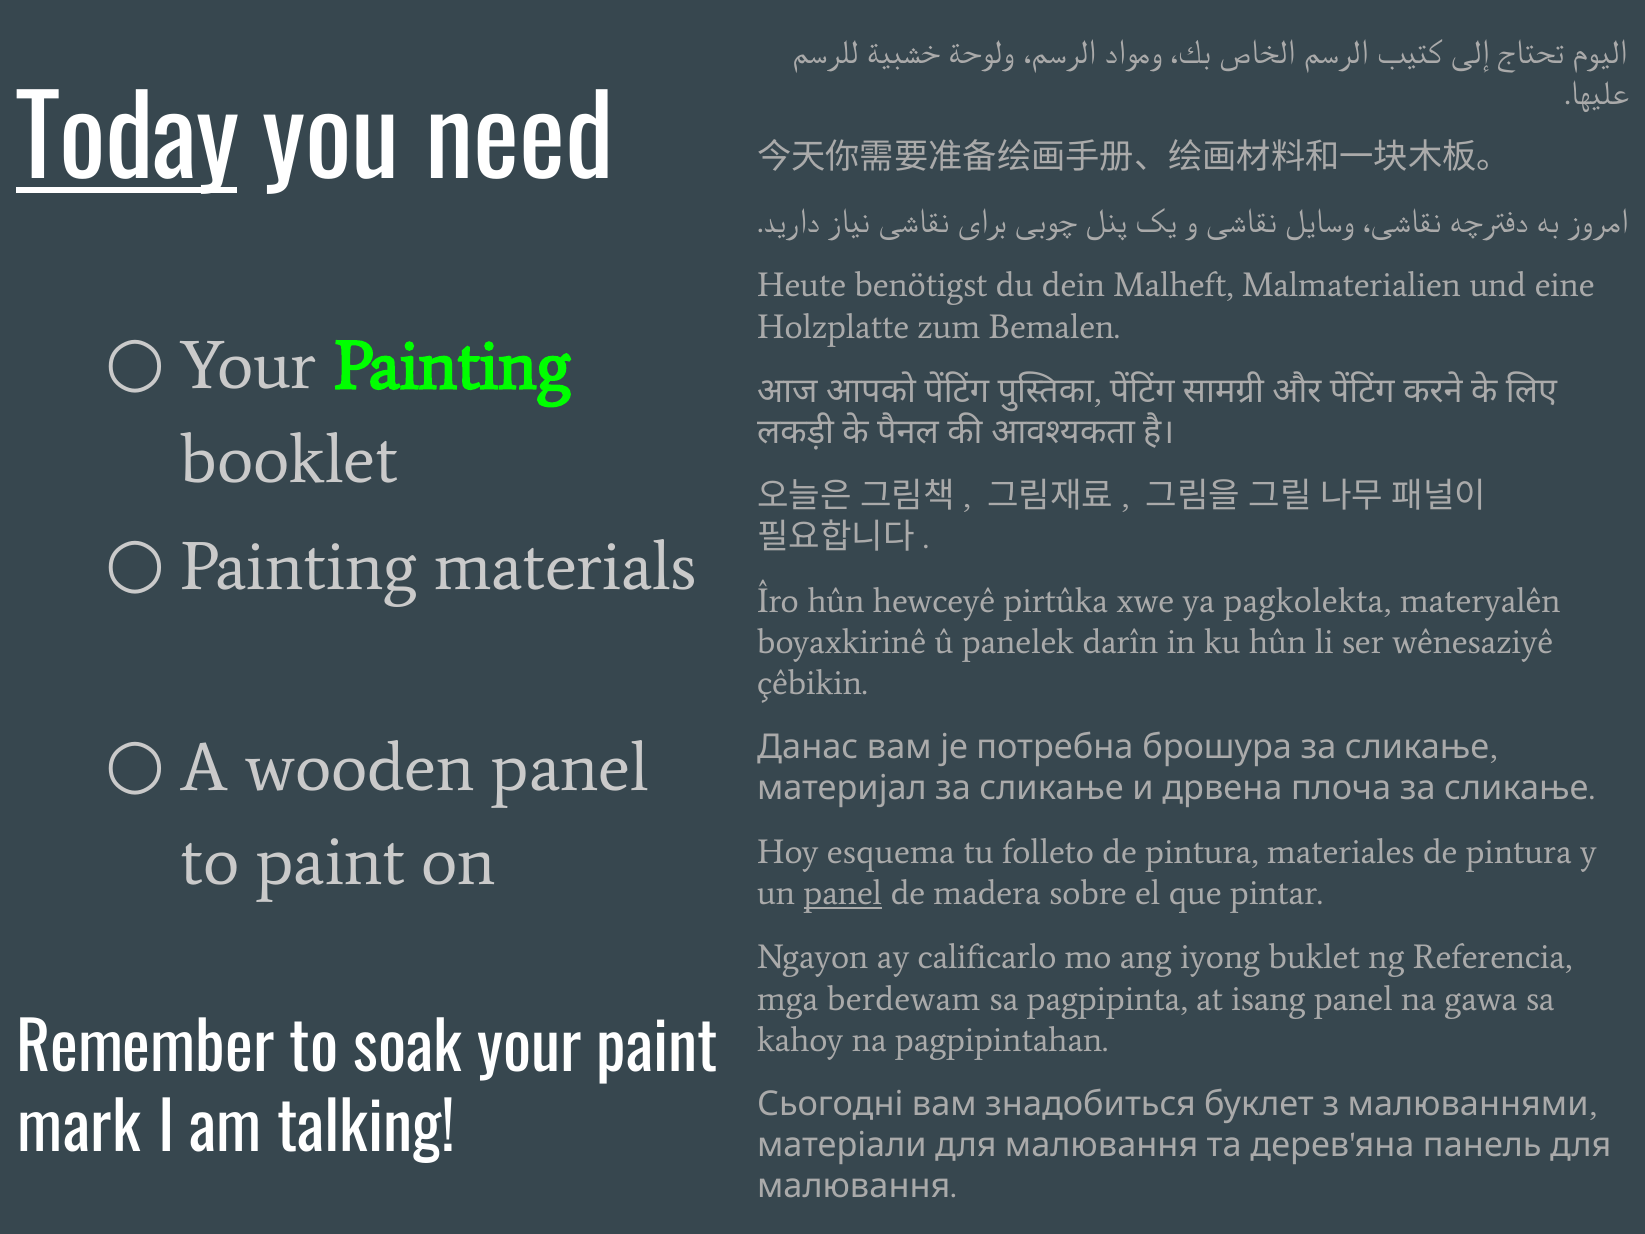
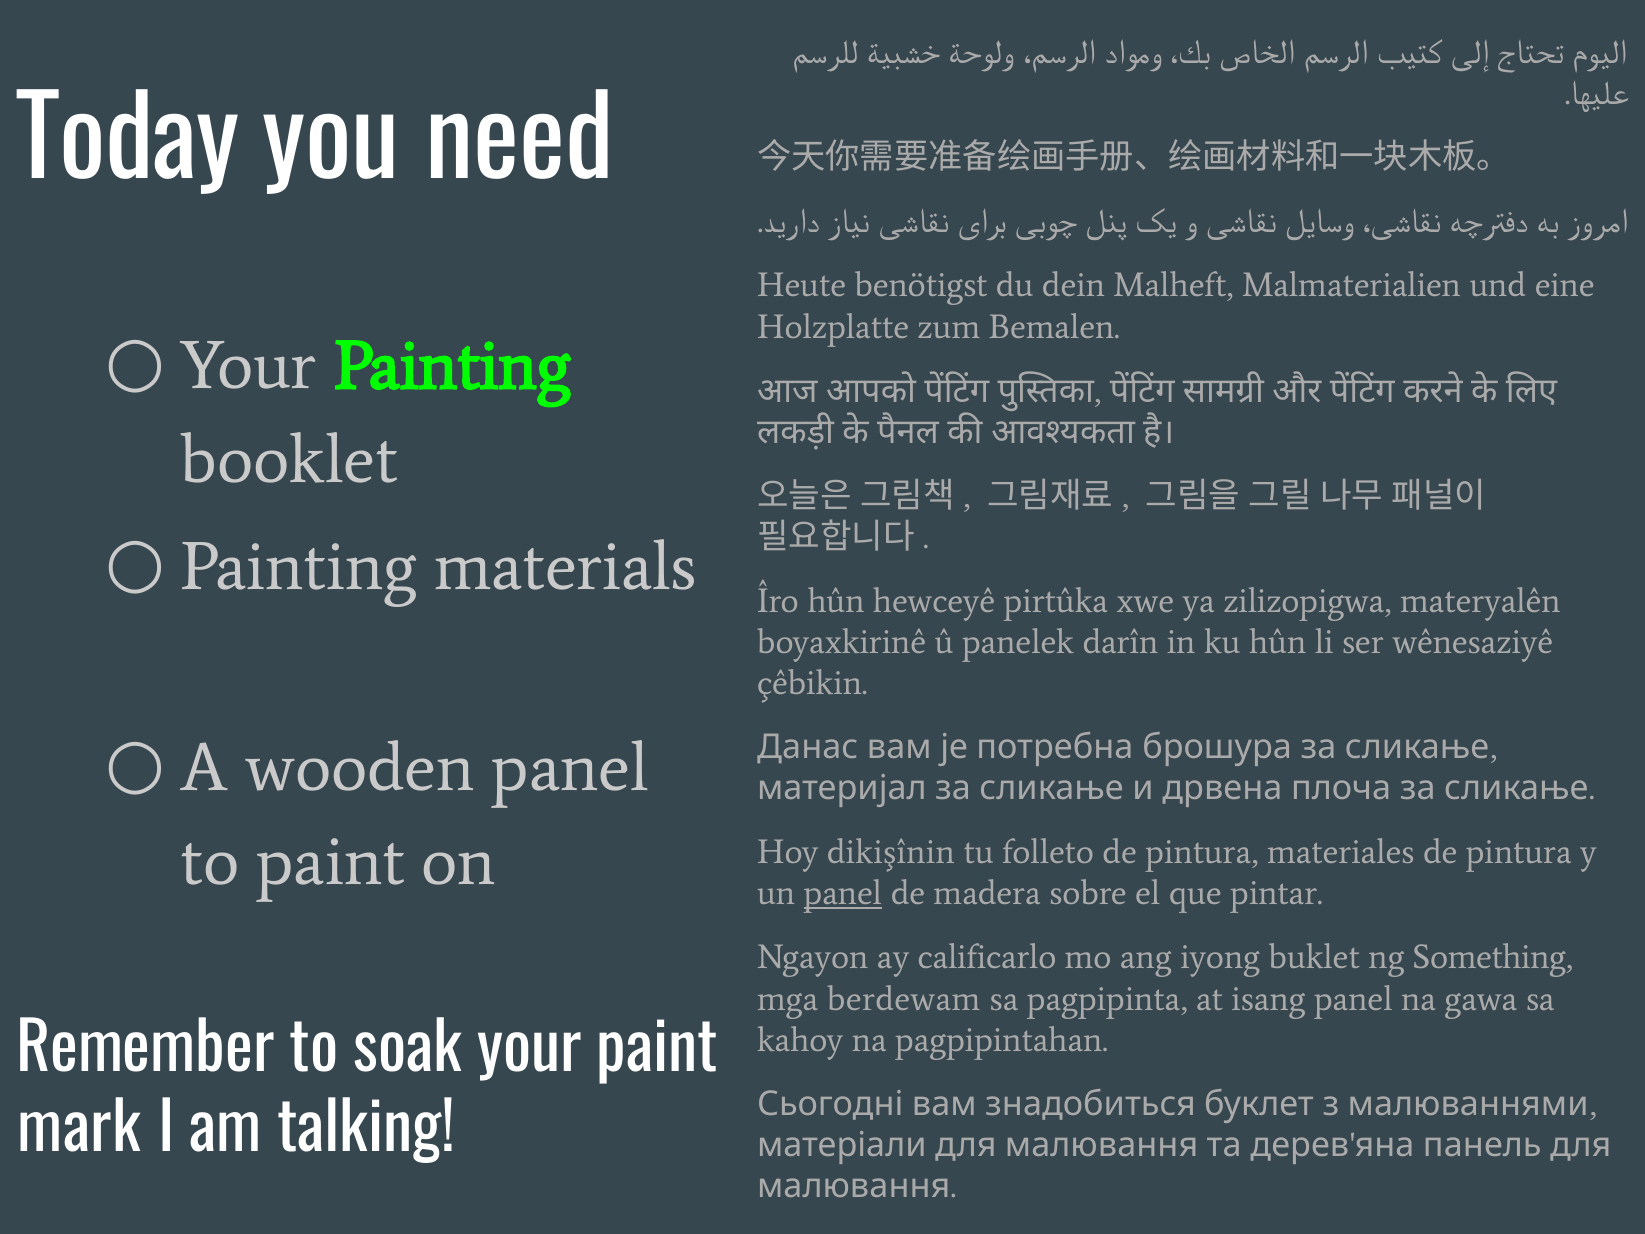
Today underline: present -> none
pagkolekta: pagkolekta -> zilizopigwa
esquema: esquema -> dikişînin
Referencia: Referencia -> Something
